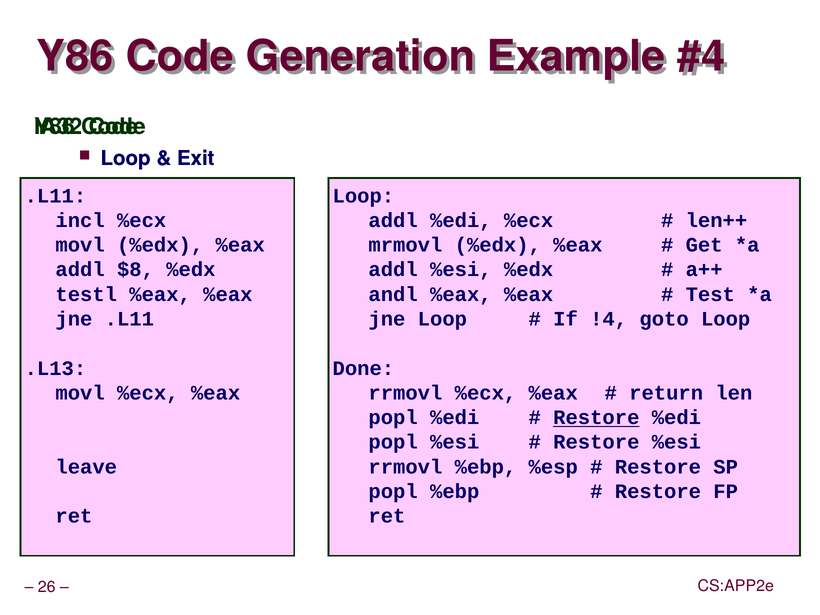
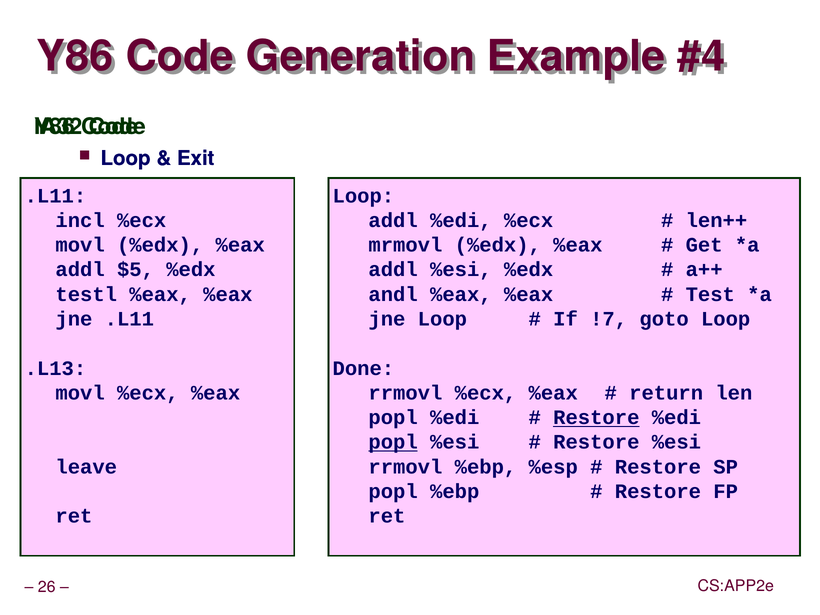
$8: $8 -> $5
!4: !4 -> !7
popl at (393, 442) underline: none -> present
